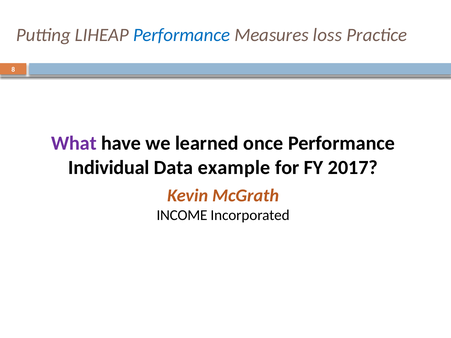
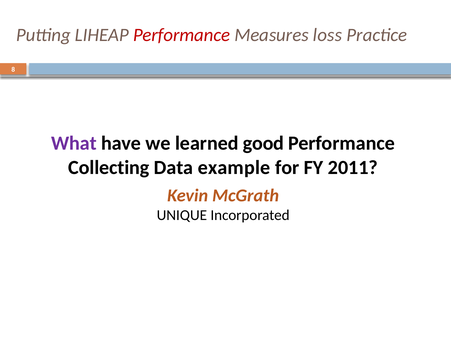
Performance at (182, 35) colour: blue -> red
once: once -> good
Individual: Individual -> Collecting
2017: 2017 -> 2011
INCOME: INCOME -> UNIQUE
